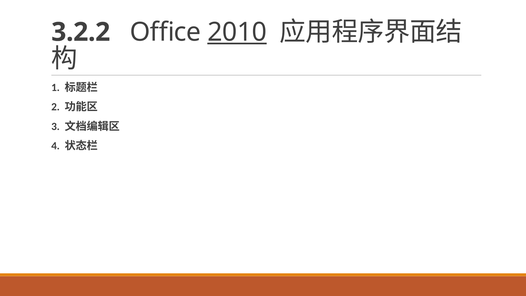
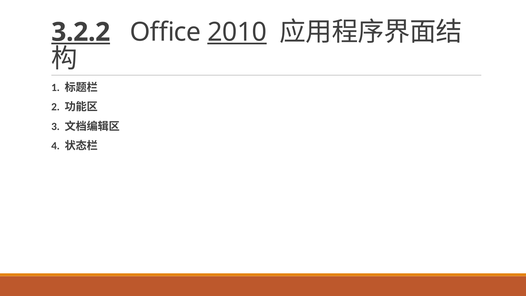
3.2.2 underline: none -> present
